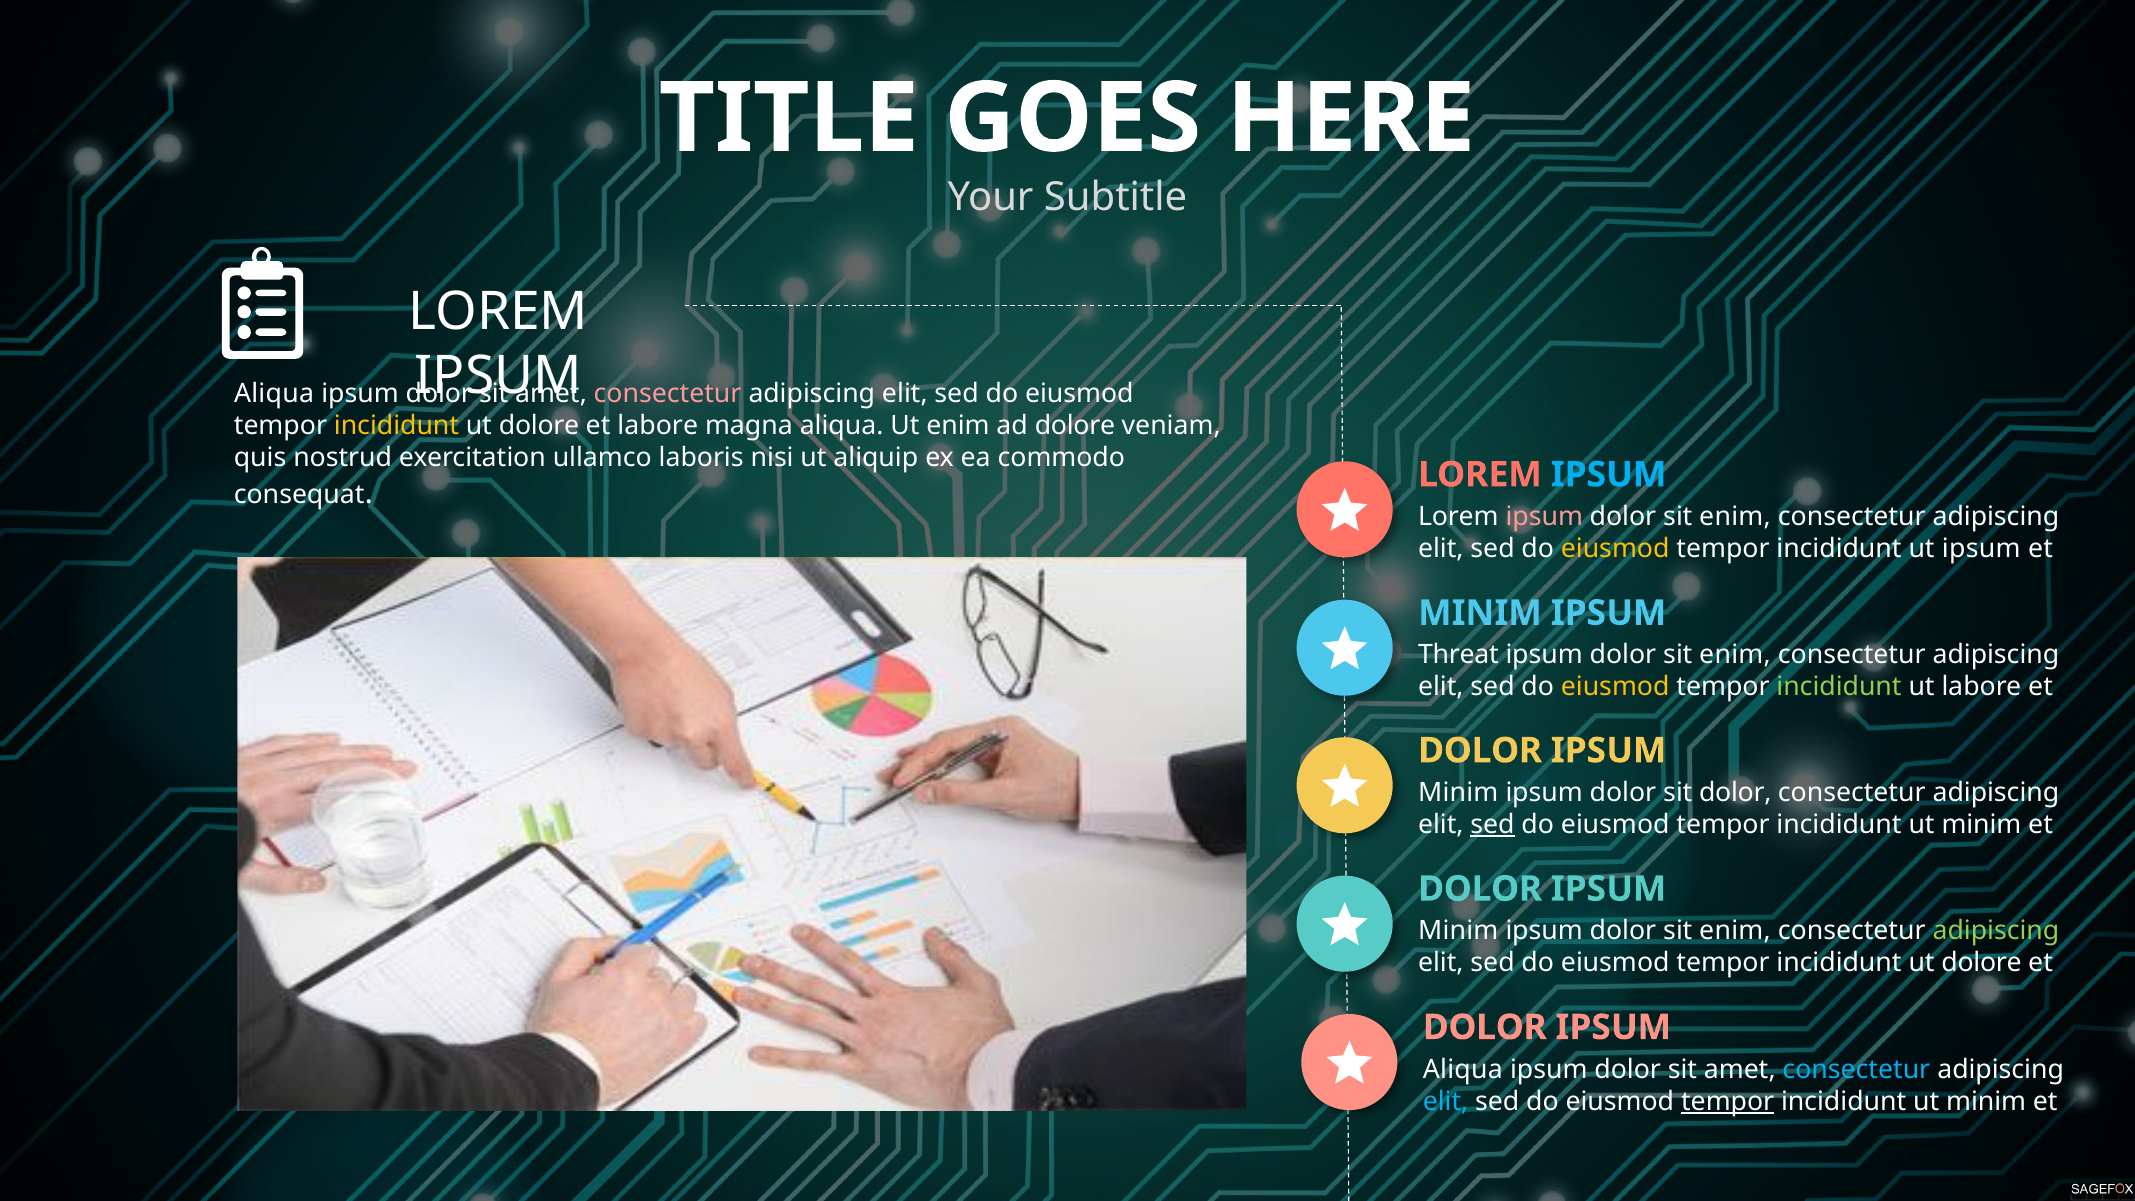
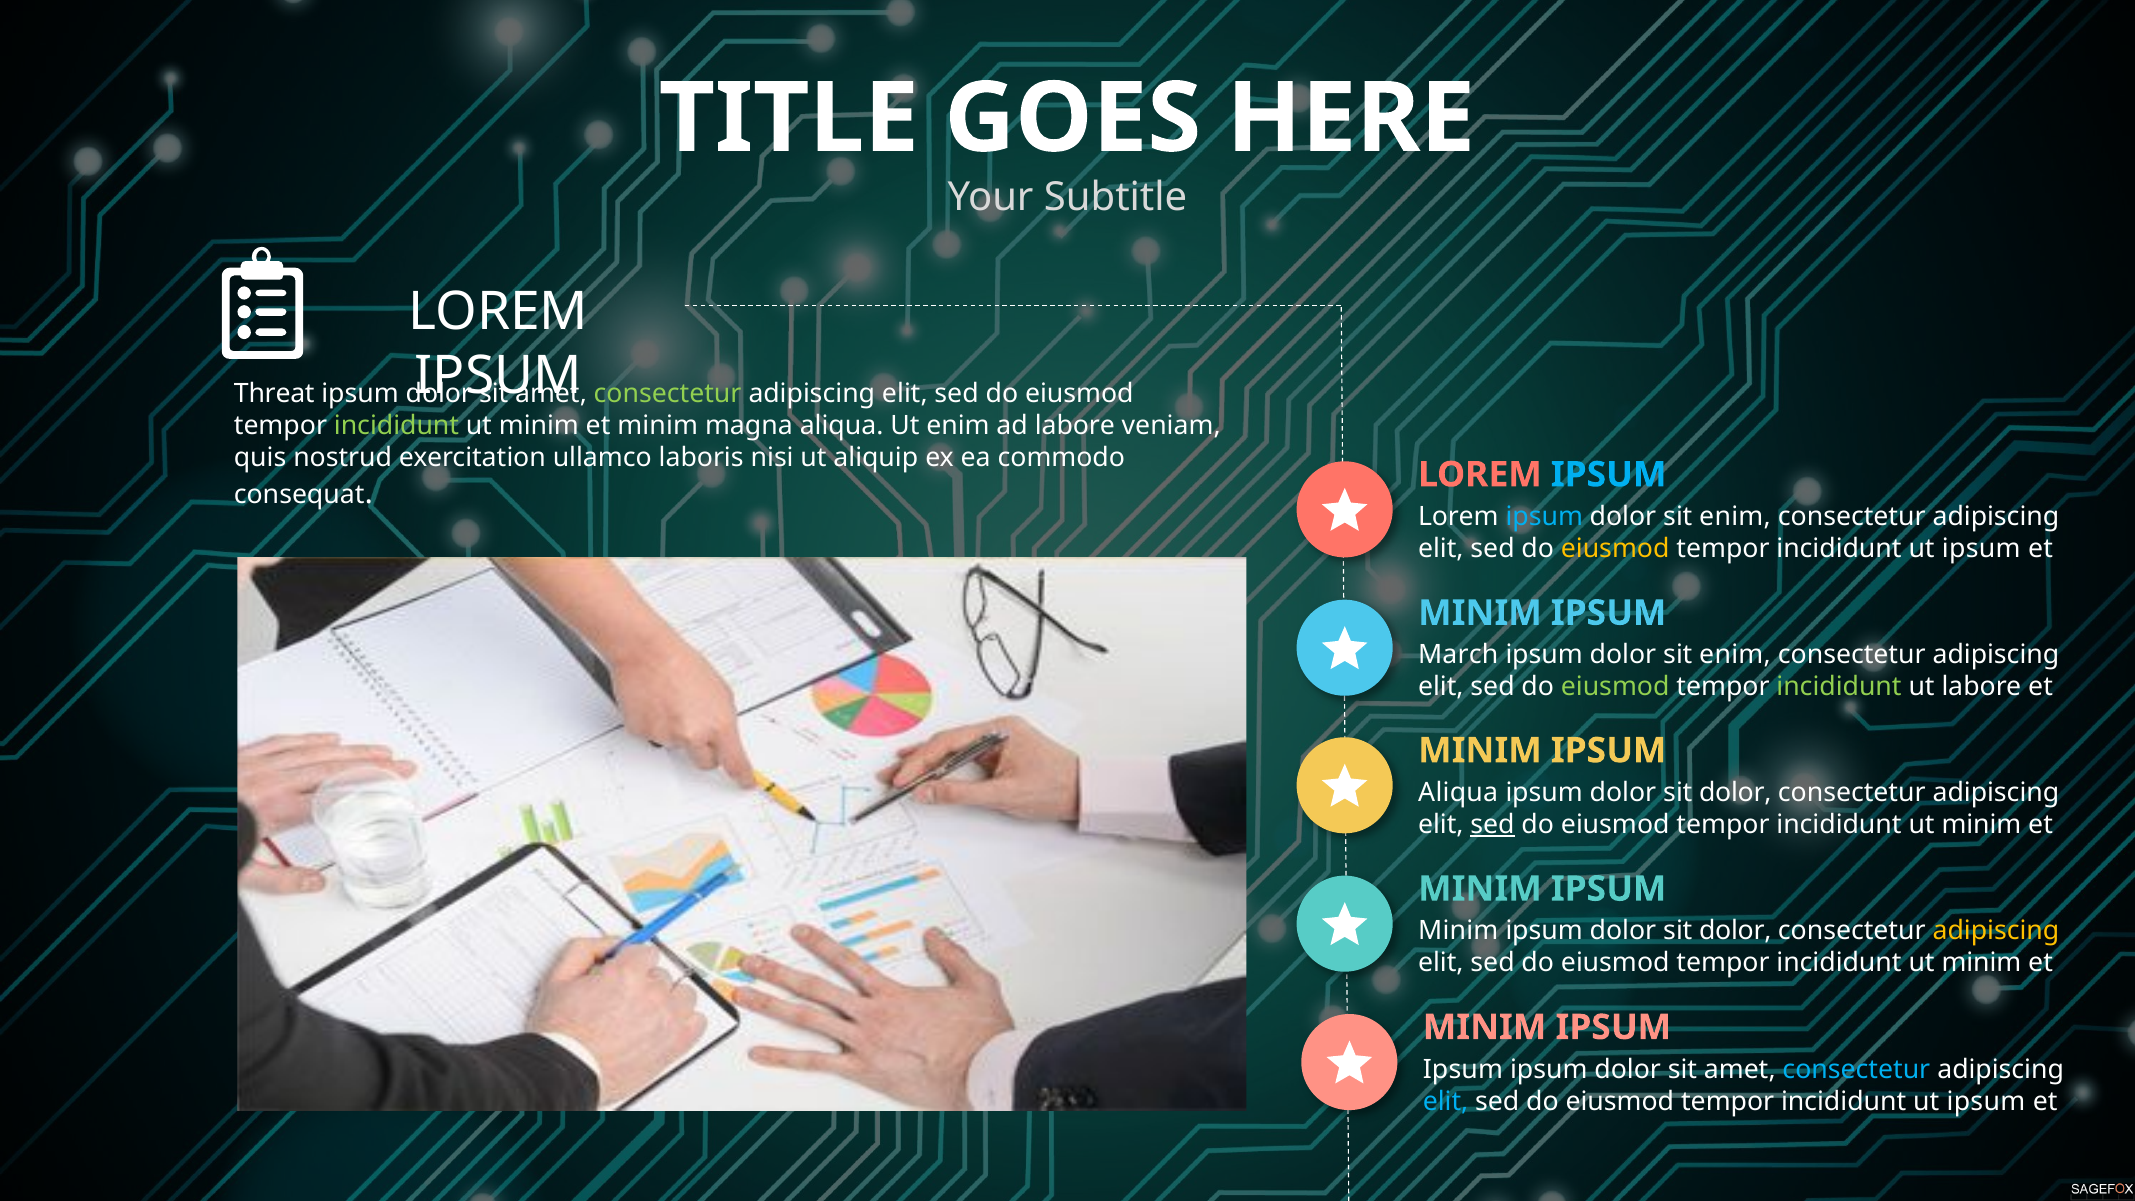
Aliqua at (274, 394): Aliqua -> Threat
consectetur at (668, 394) colour: pink -> light green
incididunt at (396, 426) colour: yellow -> light green
dolore at (539, 426): dolore -> minim
labore at (658, 426): labore -> minim
ad dolore: dolore -> labore
ipsum at (1544, 517) colour: pink -> light blue
Threat: Threat -> March
eiusmod at (1615, 687) colour: yellow -> light green
DOLOR at (1480, 751): DOLOR -> MINIM
Minim at (1458, 793): Minim -> Aliqua
DOLOR at (1480, 889): DOLOR -> MINIM
enim at (1735, 931): enim -> dolor
adipiscing at (1996, 931) colour: light green -> yellow
dolore at (1982, 963): dolore -> minim
DOLOR at (1485, 1027): DOLOR -> MINIM
Aliqua at (1463, 1069): Aliqua -> Ipsum
tempor at (1728, 1101) underline: present -> none
minim at (1986, 1101): minim -> ipsum
